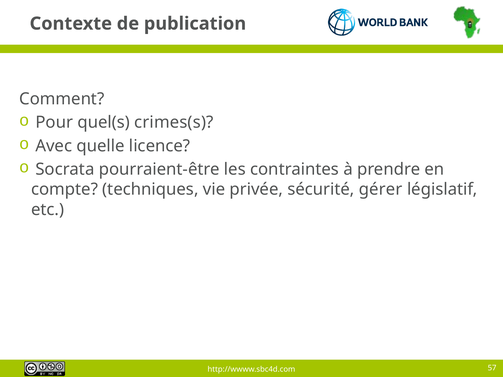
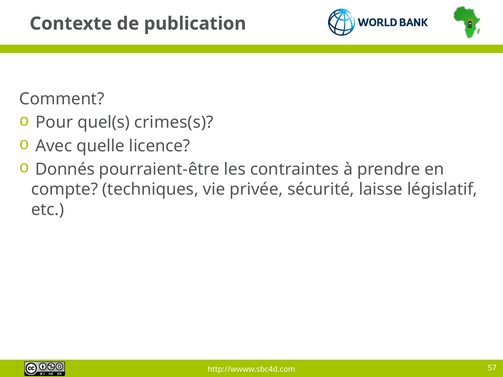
Socrata: Socrata -> Donnés
gérer: gérer -> laisse
